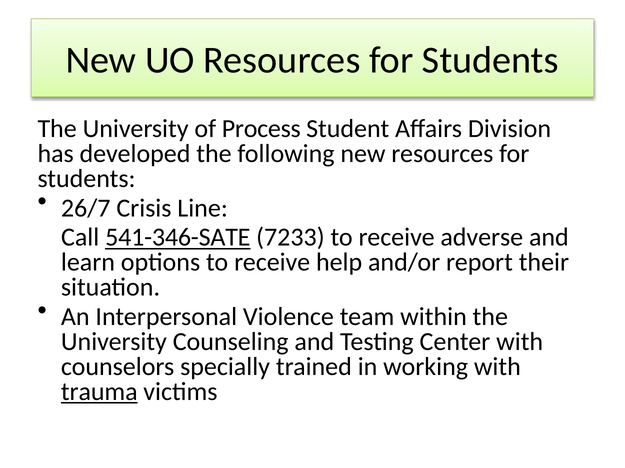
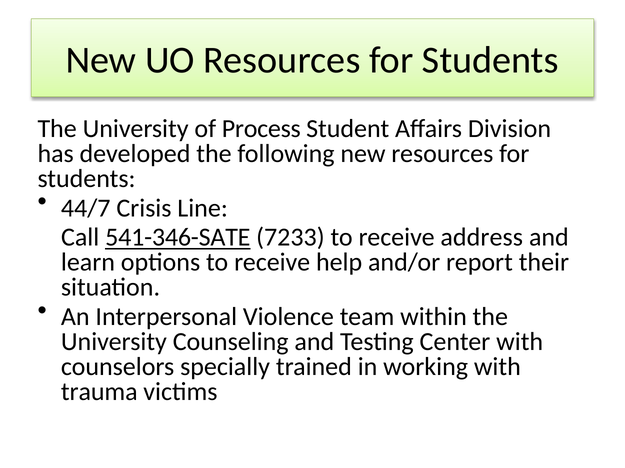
26/7: 26/7 -> 44/7
adverse: adverse -> address
trauma underline: present -> none
